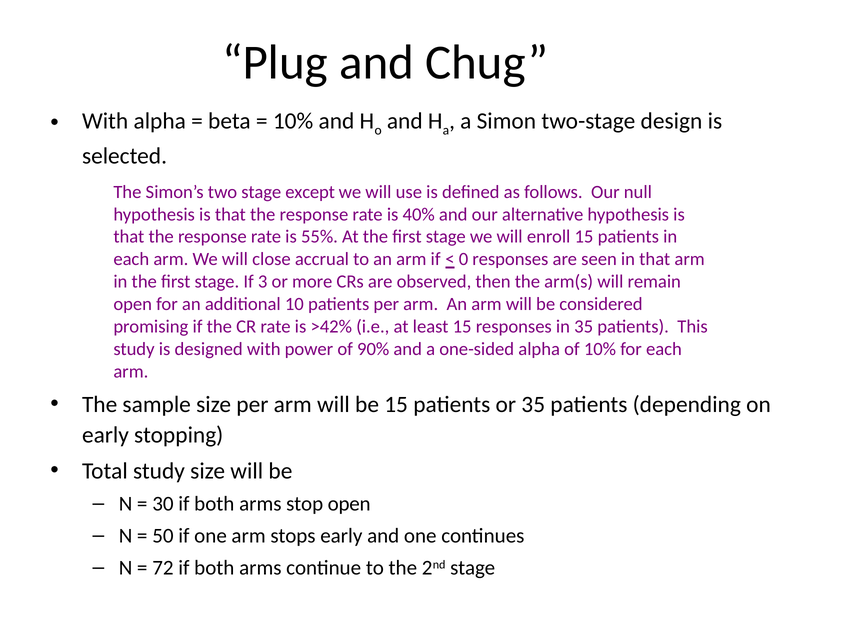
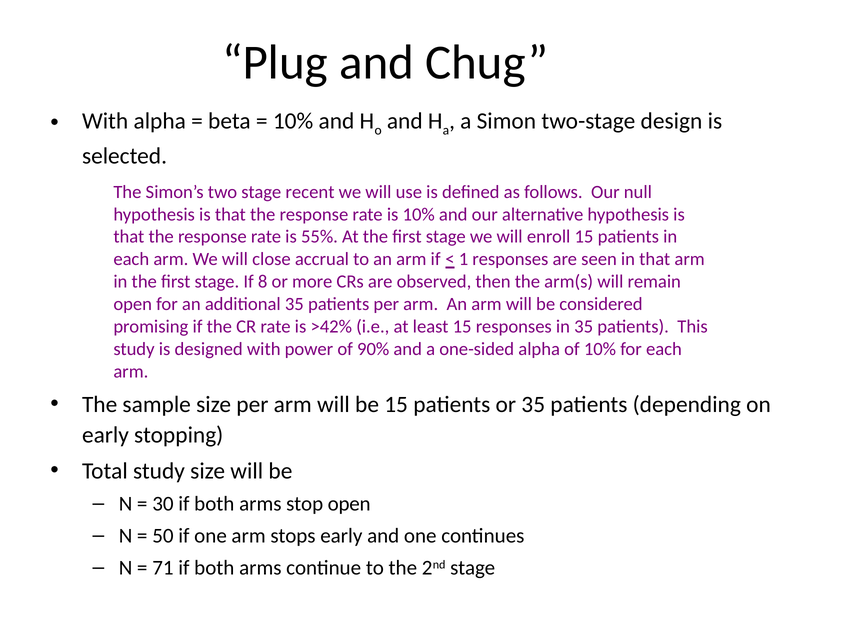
except: except -> recent
is 40%: 40% -> 10%
0: 0 -> 1
3: 3 -> 8
additional 10: 10 -> 35
72: 72 -> 71
